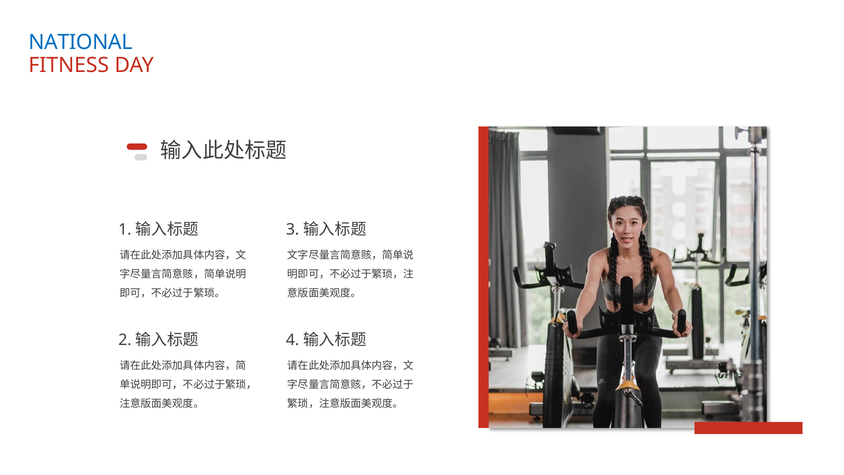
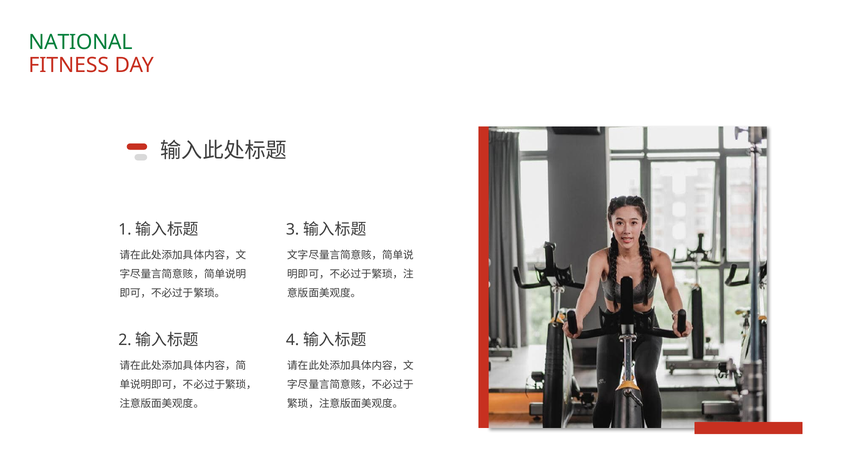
NATIONAL colour: blue -> green
